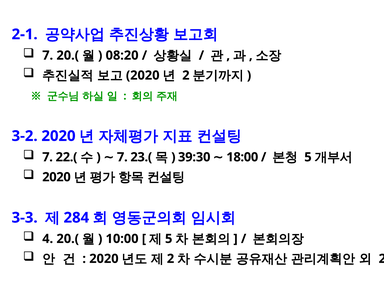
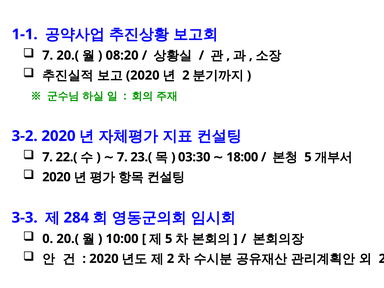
2-1: 2-1 -> 1-1
39:30: 39:30 -> 03:30
4: 4 -> 0
